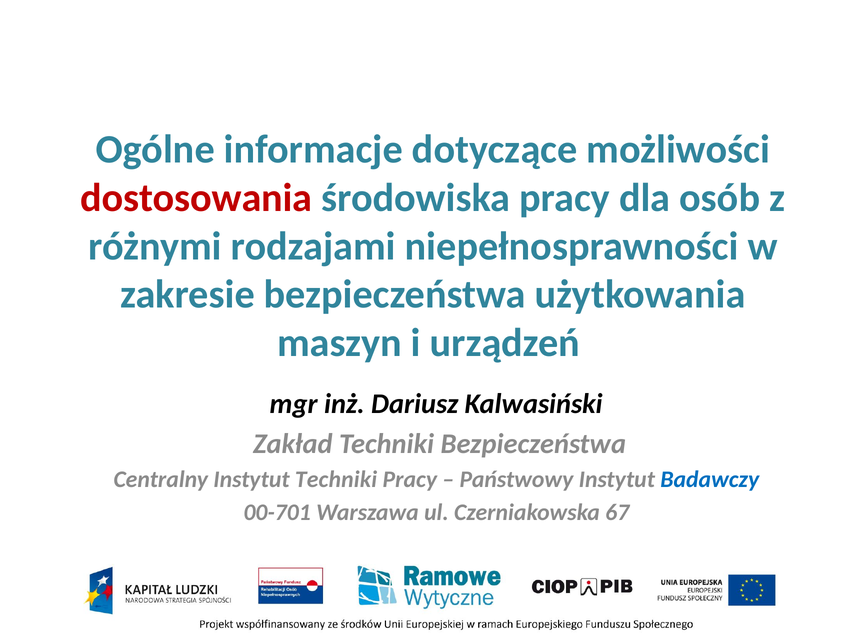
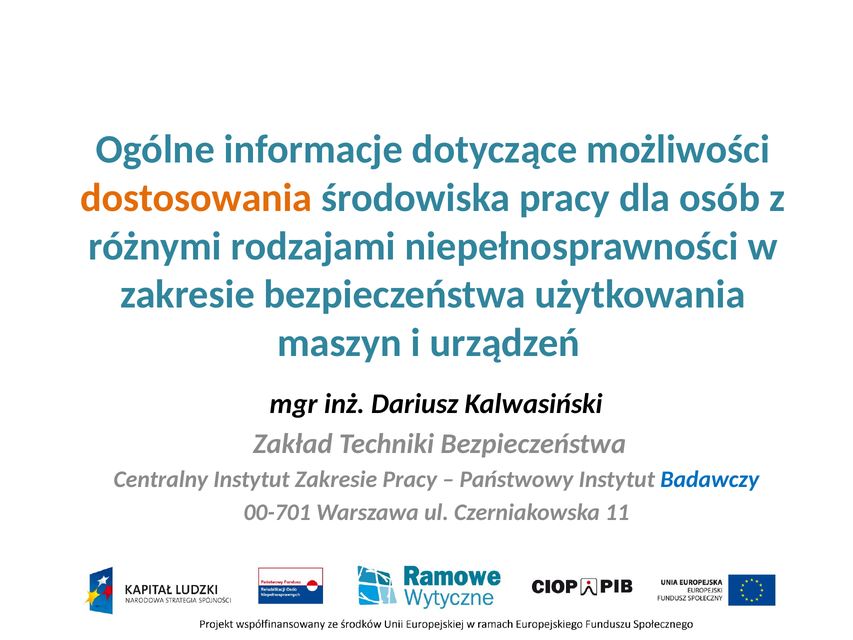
dostosowania at (196, 198) colour: red -> orange
Instytut Techniki: Techniki -> Zakresie
67: 67 -> 11
